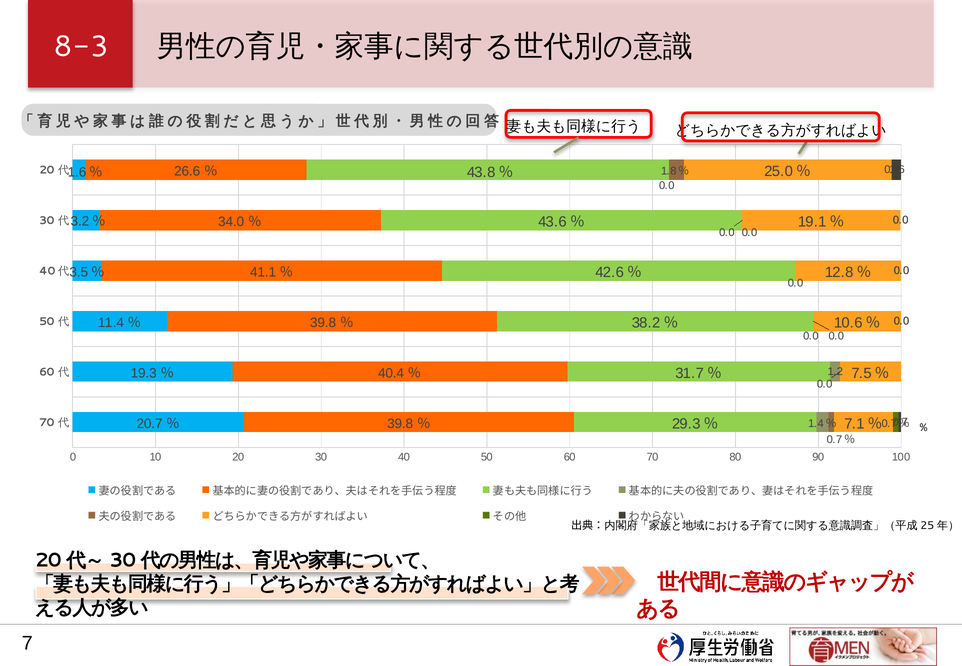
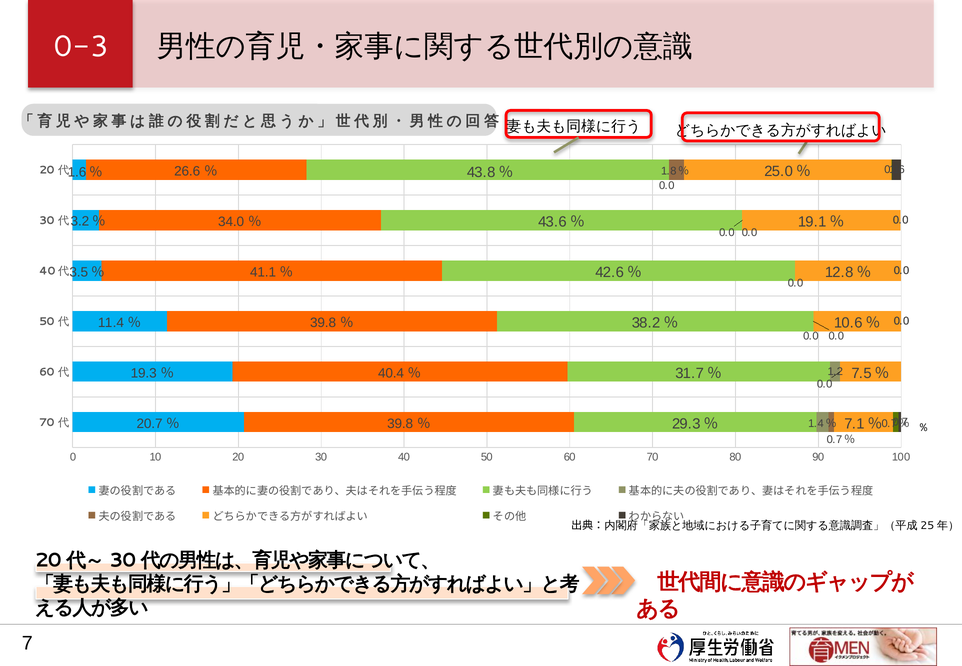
8-3: 8-3 -> 0-3
